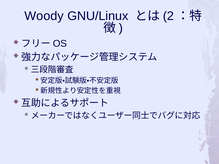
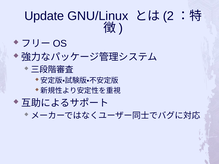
Woody: Woody -> Update
